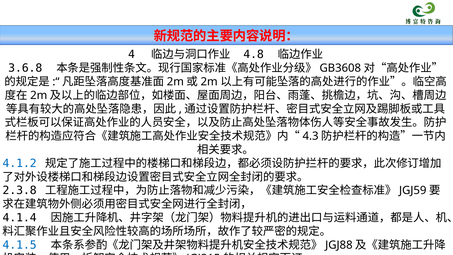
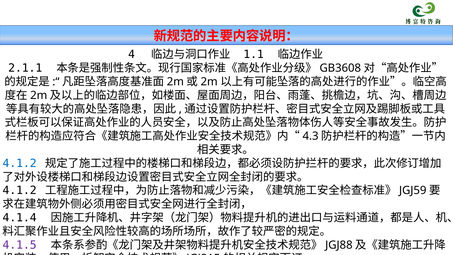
4.8: 4.8 -> 1.1
3.6.8: 3.6.8 -> 2.1.1
2.3.8 at (20, 190): 2.3.8 -> 4.1.2
4.1.5 colour: blue -> purple
